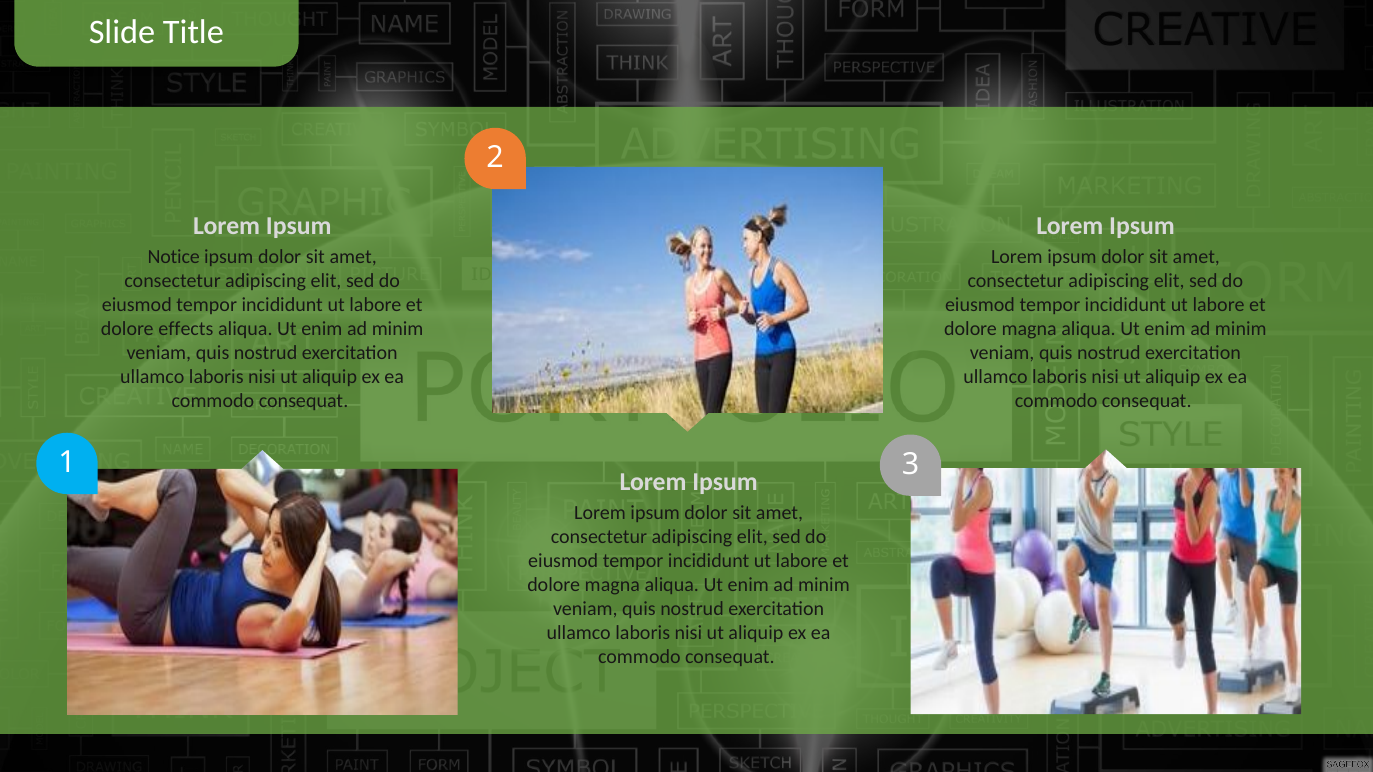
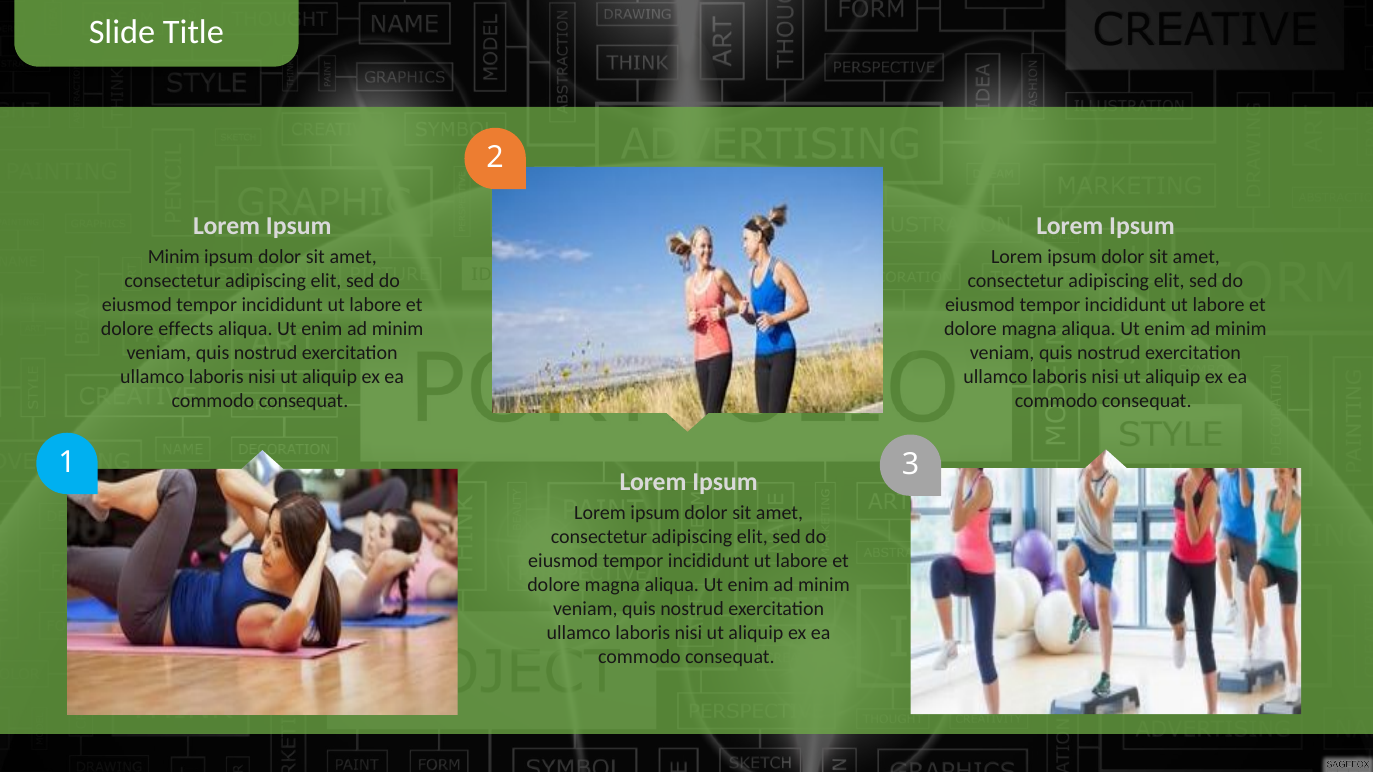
Notice at (174, 257): Notice -> Minim
